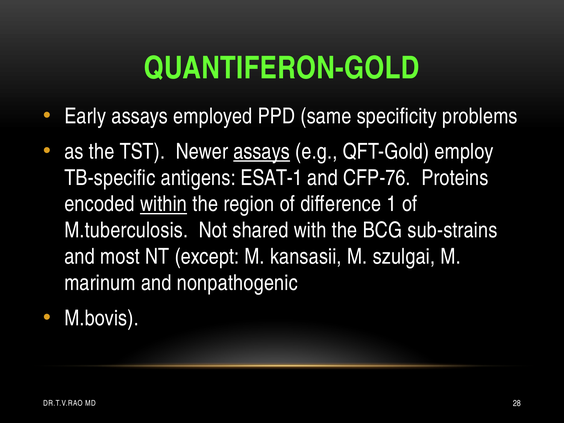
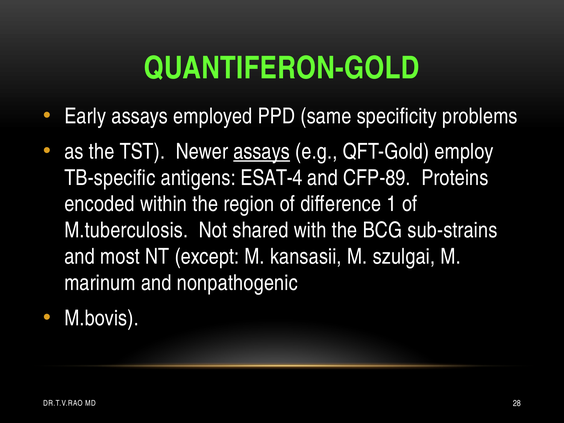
ESAT-1: ESAT-1 -> ESAT-4
CFP-76: CFP-76 -> CFP-89
within underline: present -> none
